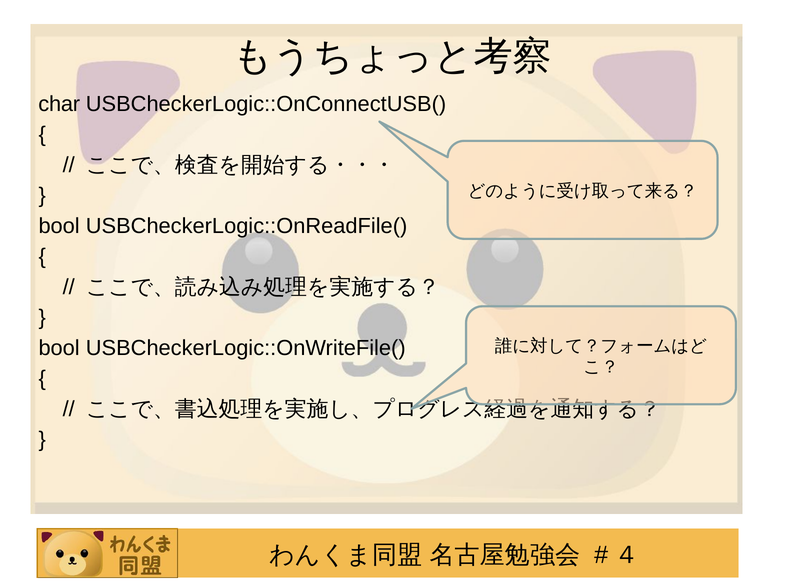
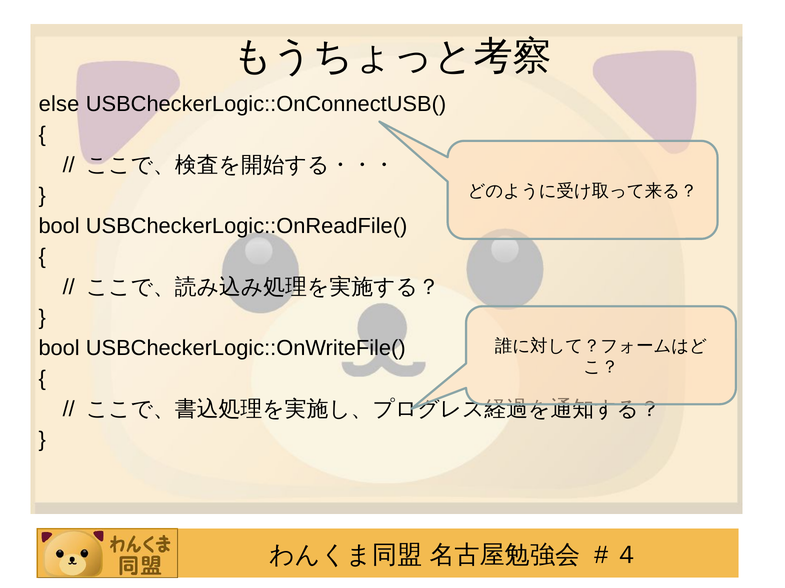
char: char -> else
